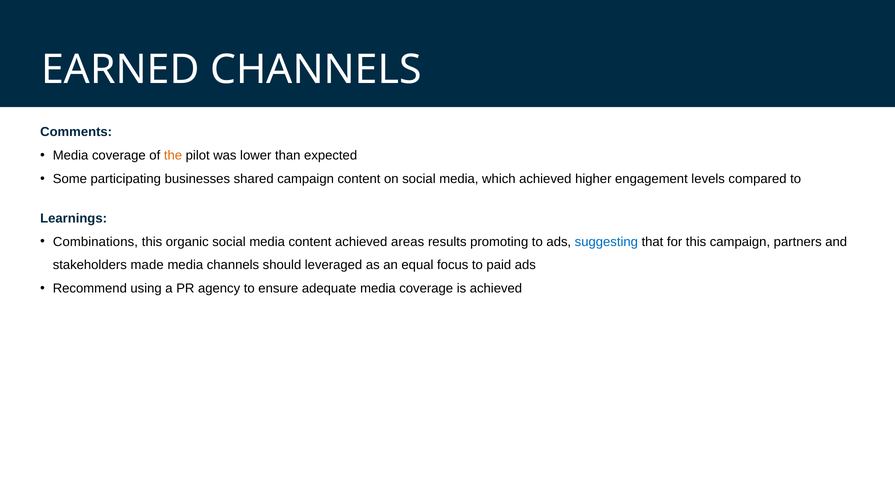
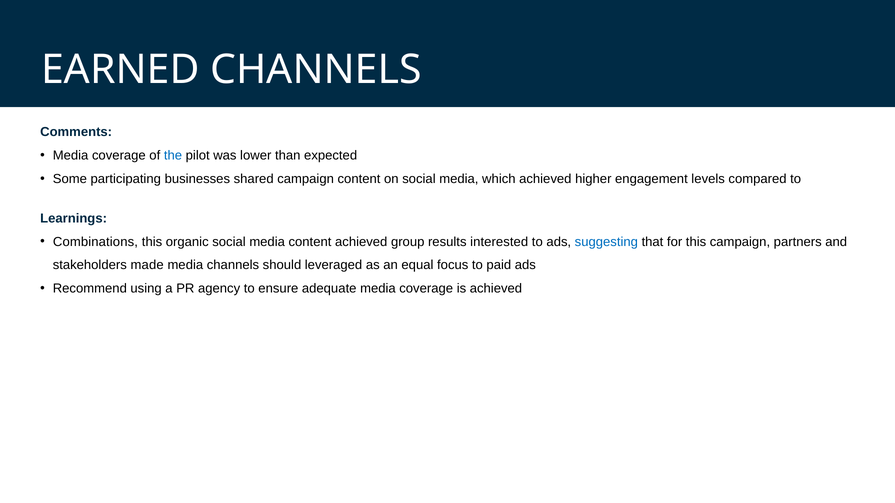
the colour: orange -> blue
areas: areas -> group
promoting: promoting -> interested
